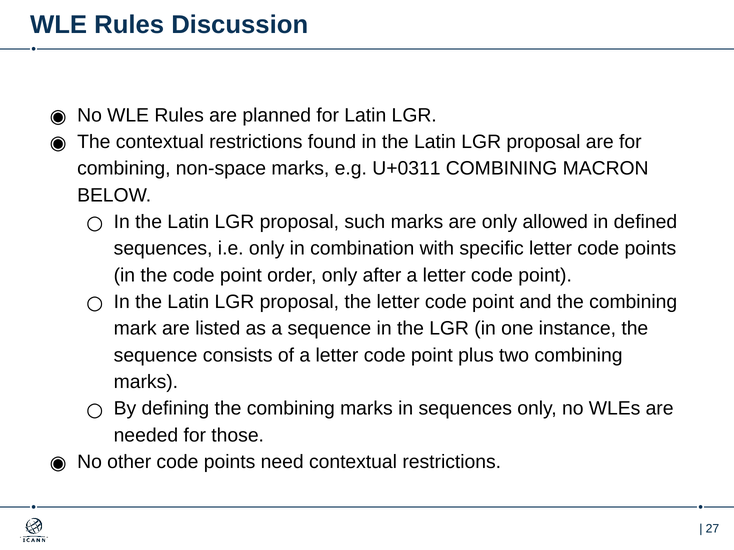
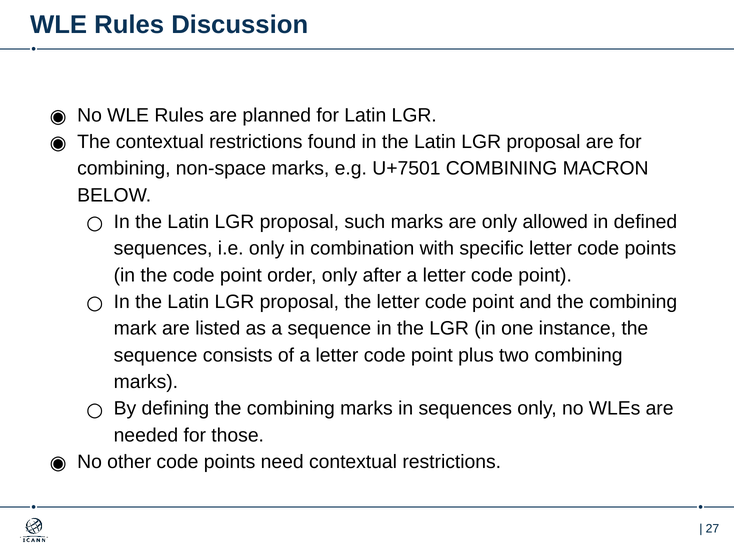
U+0311: U+0311 -> U+7501
